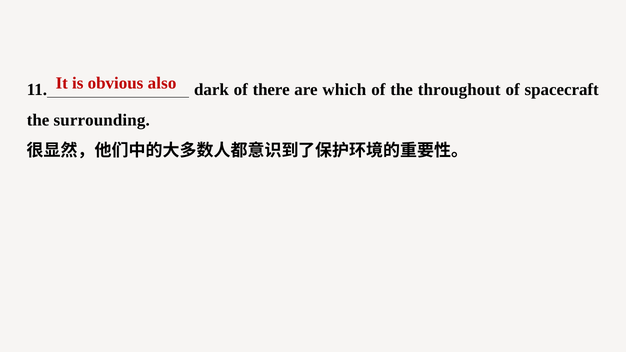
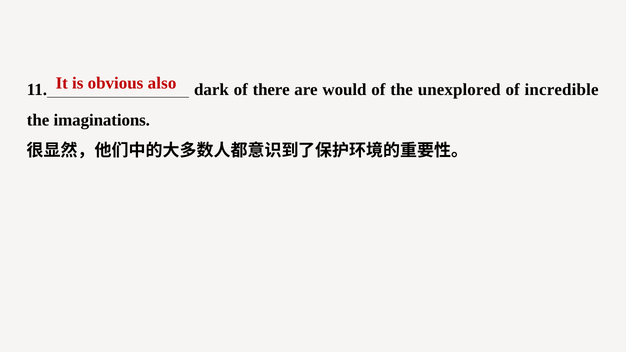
which: which -> would
throughout: throughout -> unexplored
spacecraft: spacecraft -> incredible
surrounding: surrounding -> imaginations
